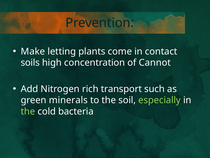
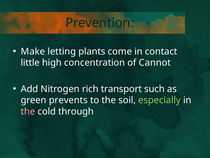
soils: soils -> little
minerals: minerals -> prevents
the at (28, 111) colour: light green -> pink
bacteria: bacteria -> through
